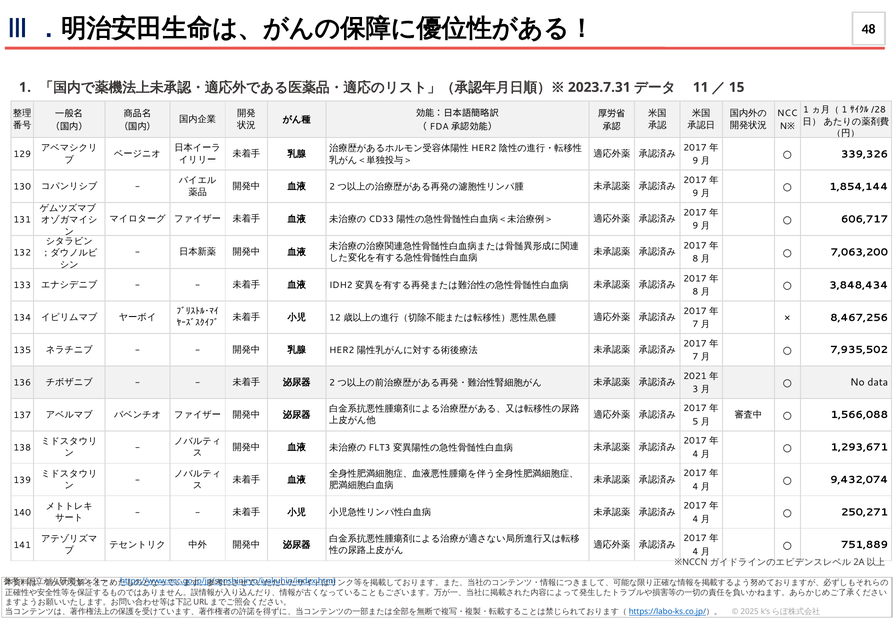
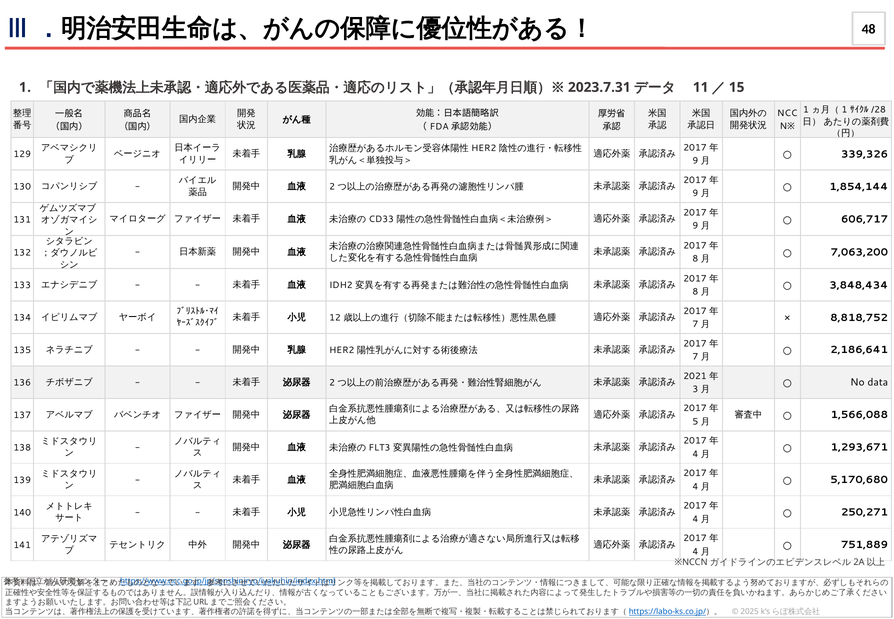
8,467,256: 8,467,256 -> 8,818,752
7,935,502: 7,935,502 -> 2,186,641
9,432,074: 9,432,074 -> 5,170,680
